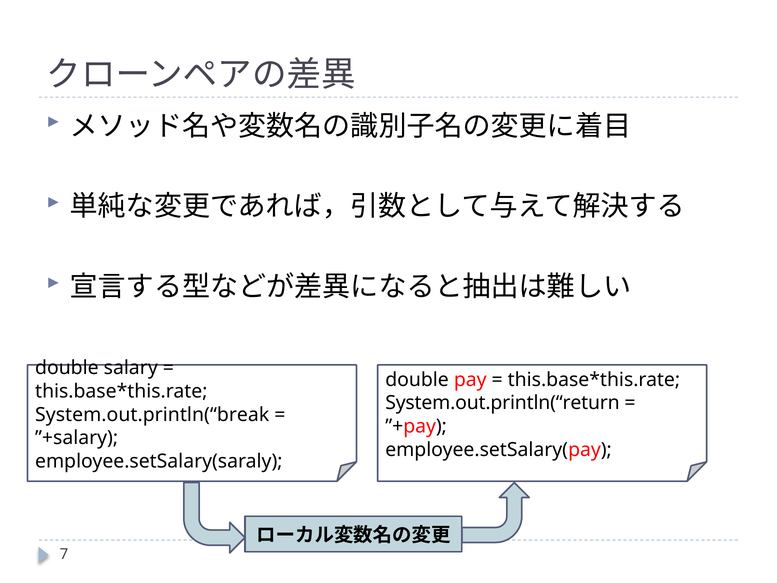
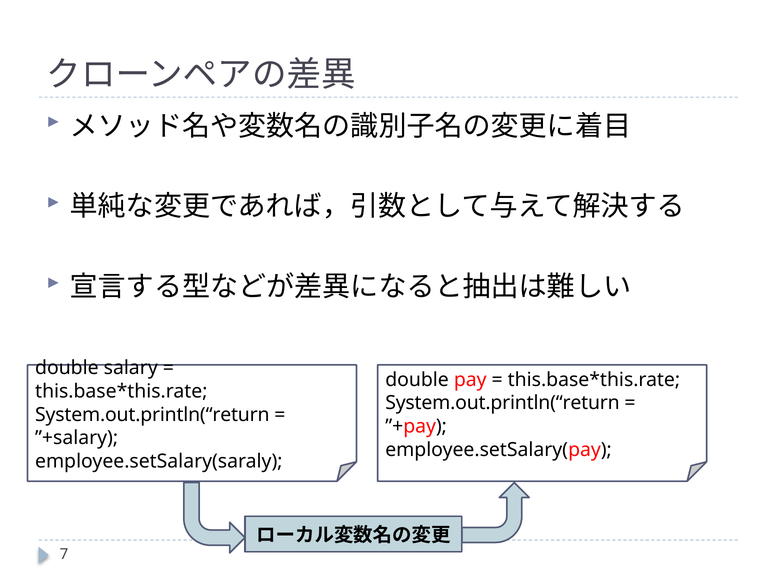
System.out.println(“break at (152, 415): System.out.println(“break -> System.out.println(“return
